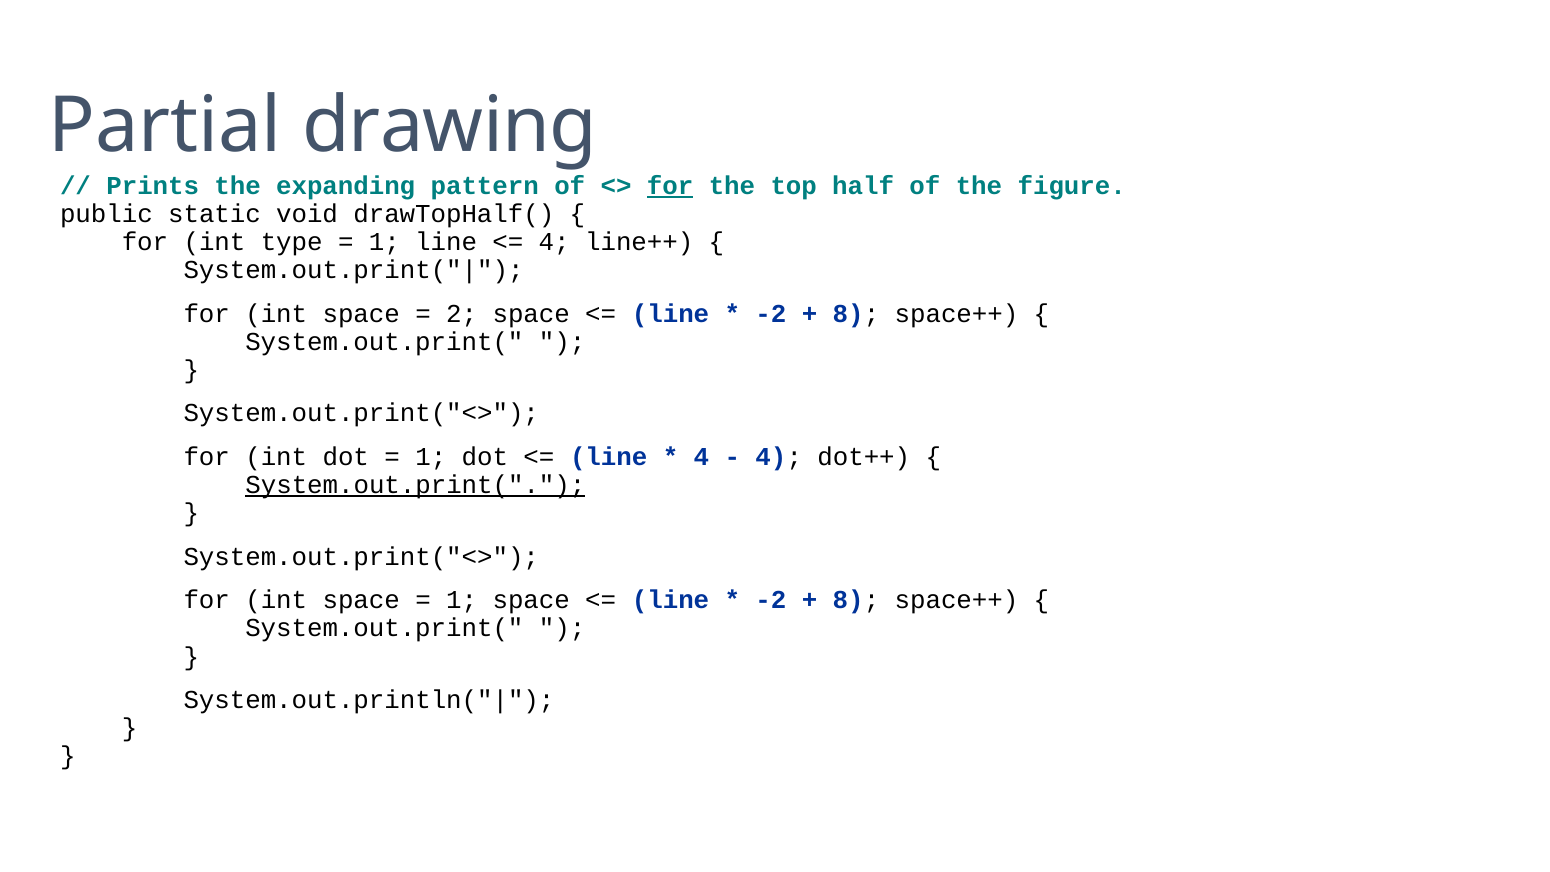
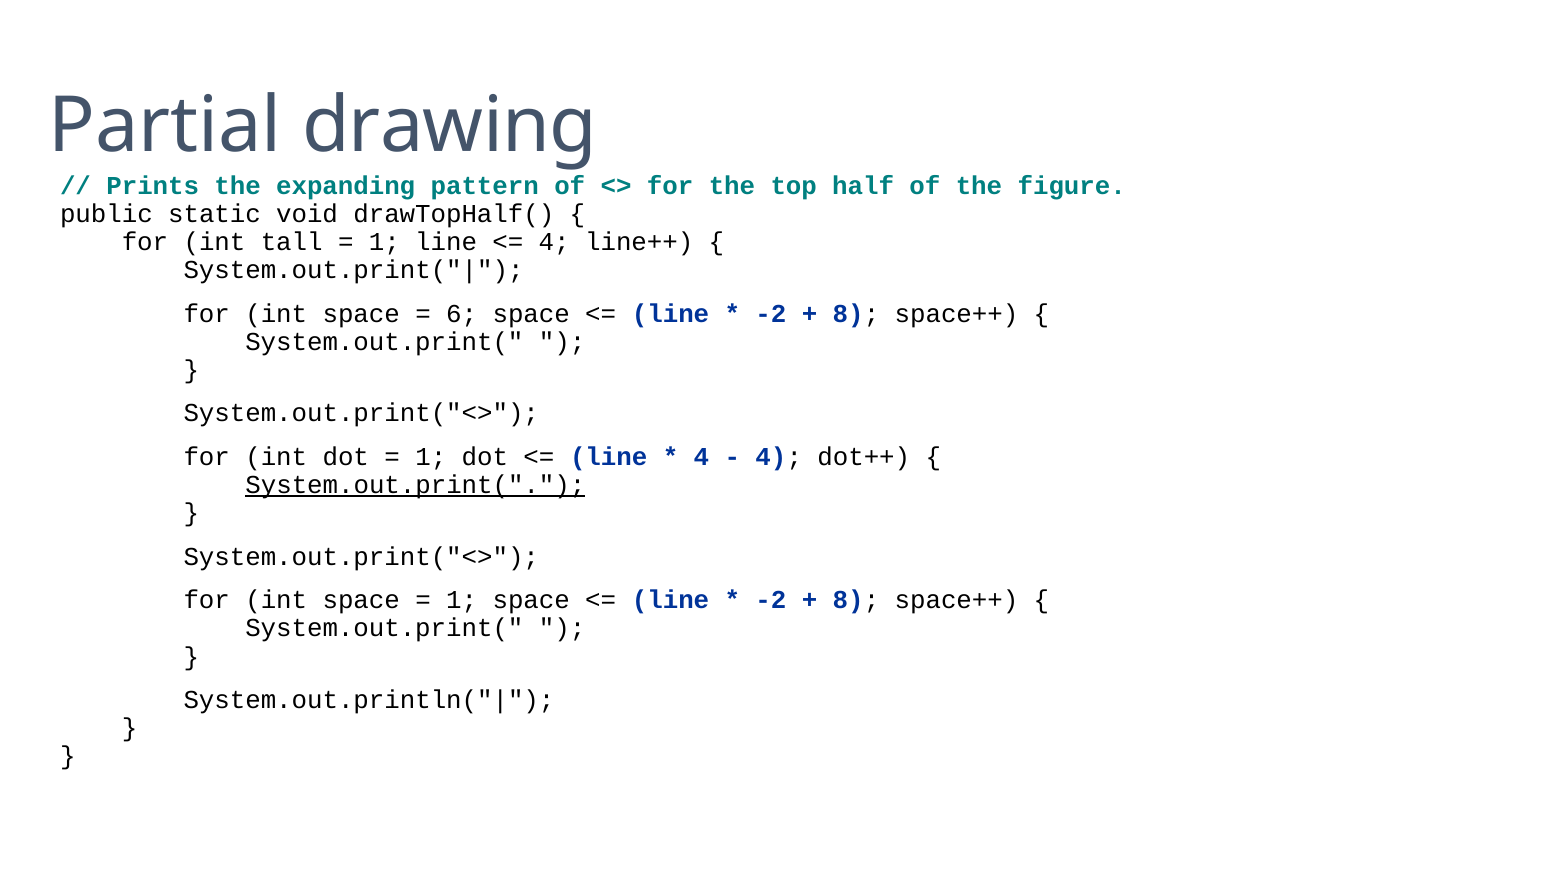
for at (670, 186) underline: present -> none
type: type -> tall
2: 2 -> 6
